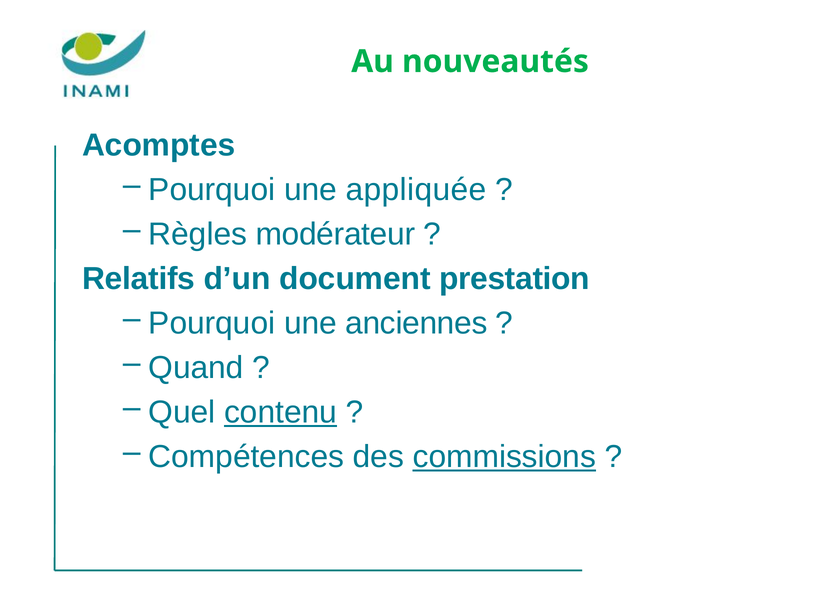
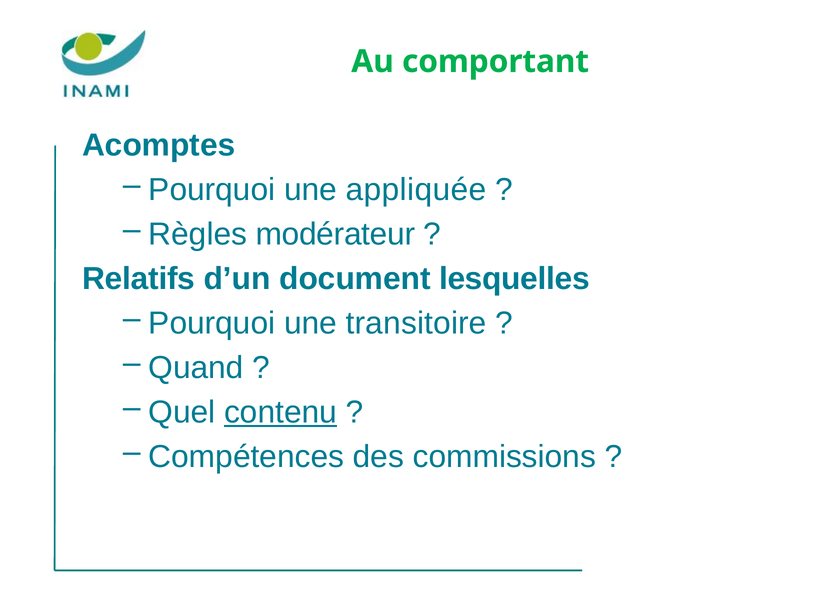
nouveautés: nouveautés -> comportant
prestation: prestation -> lesquelles
anciennes: anciennes -> transitoire
commissions underline: present -> none
